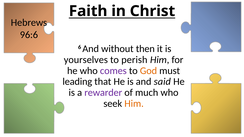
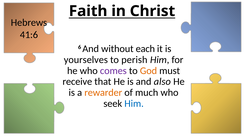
96:6: 96:6 -> 41:6
then: then -> each
leading: leading -> receive
said: said -> also
rewarder colour: purple -> orange
Him at (134, 104) colour: orange -> blue
